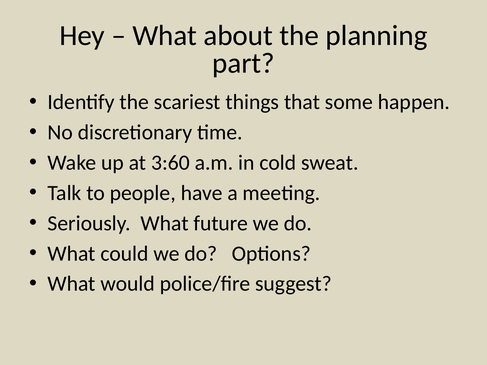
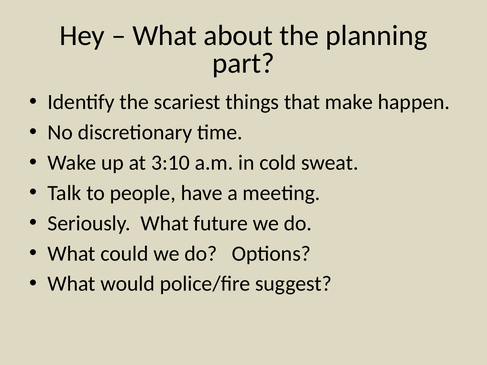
some: some -> make
3:60: 3:60 -> 3:10
